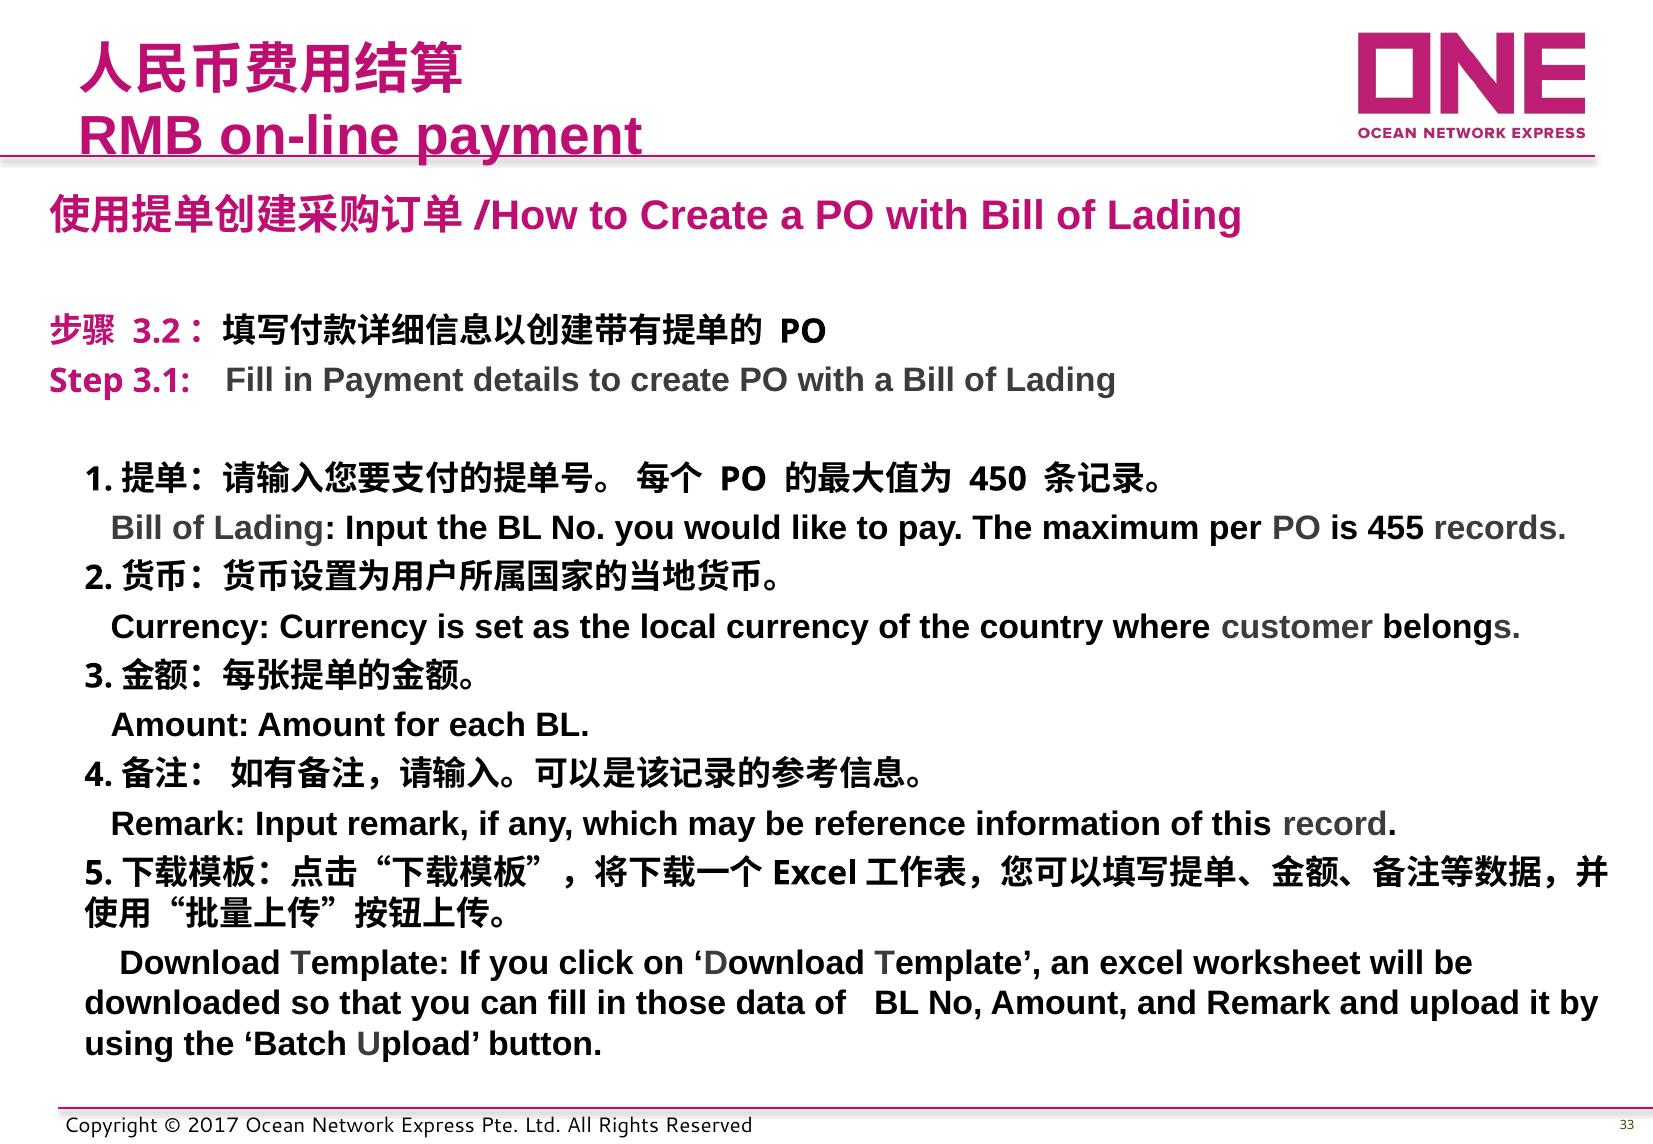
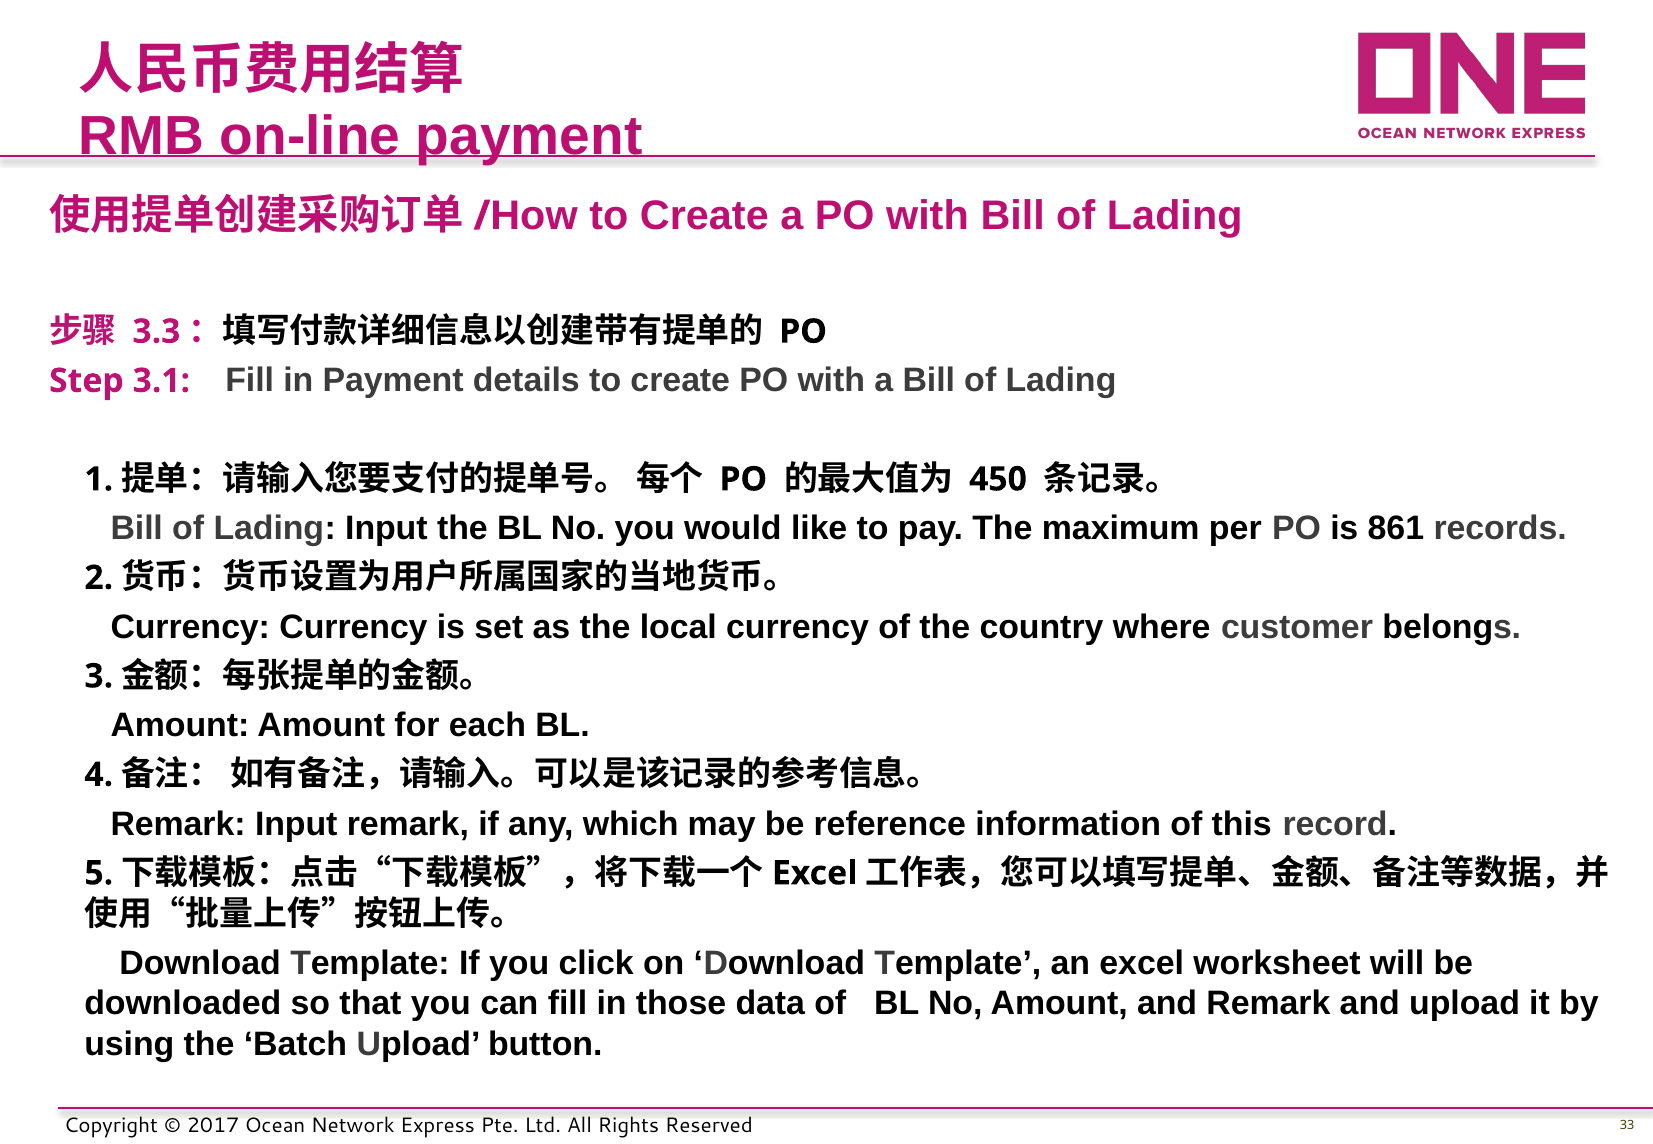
3.2: 3.2 -> 3.3
455: 455 -> 861
